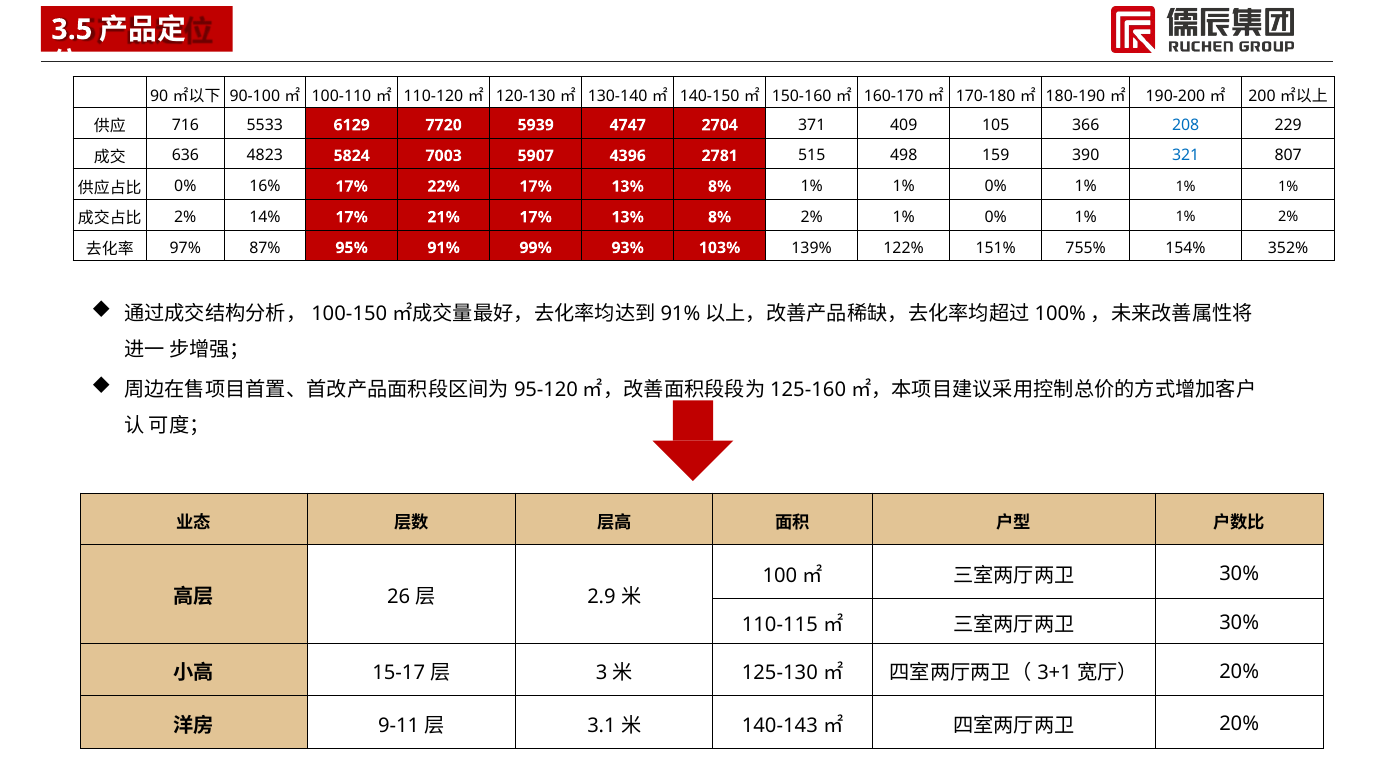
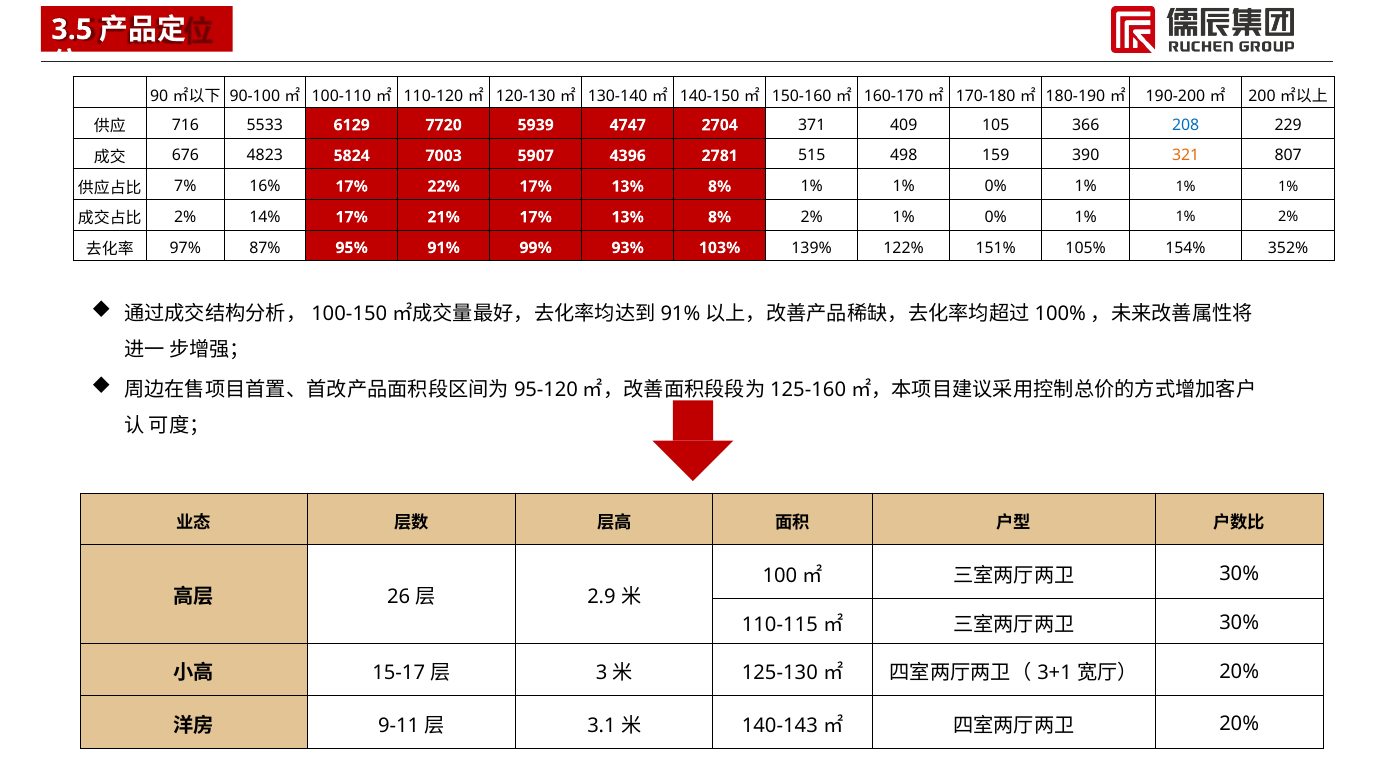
636: 636 -> 676
321 colour: blue -> orange
0% at (185, 186): 0% -> 7%
755%: 755% -> 105%
